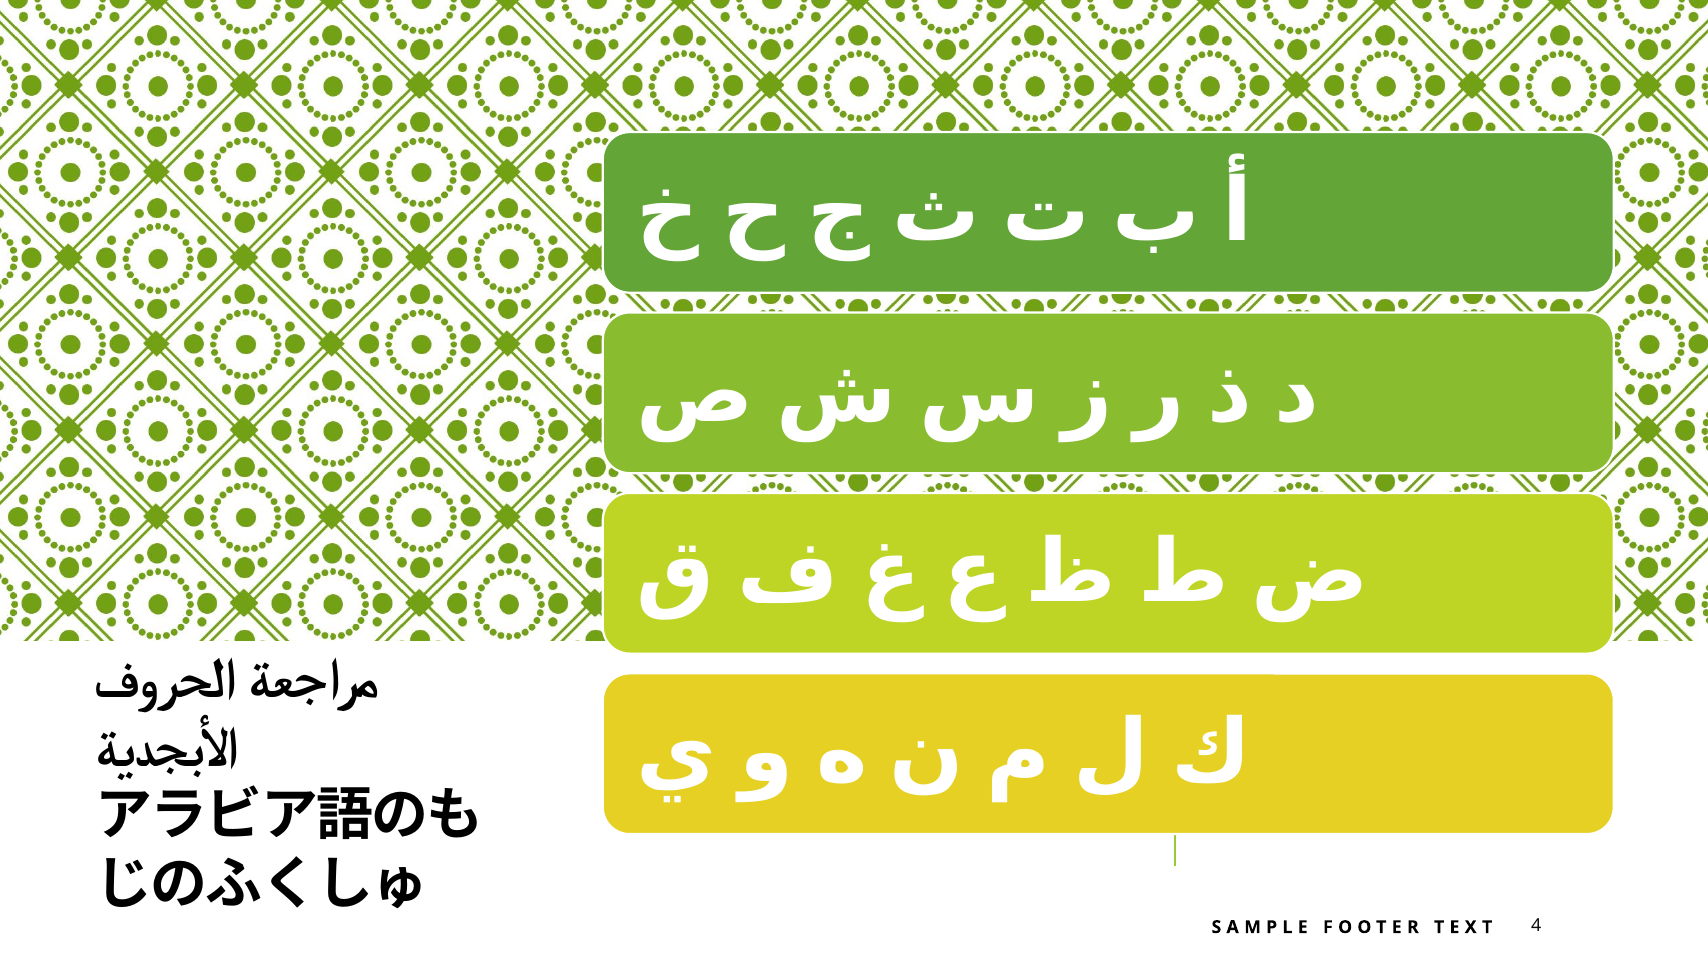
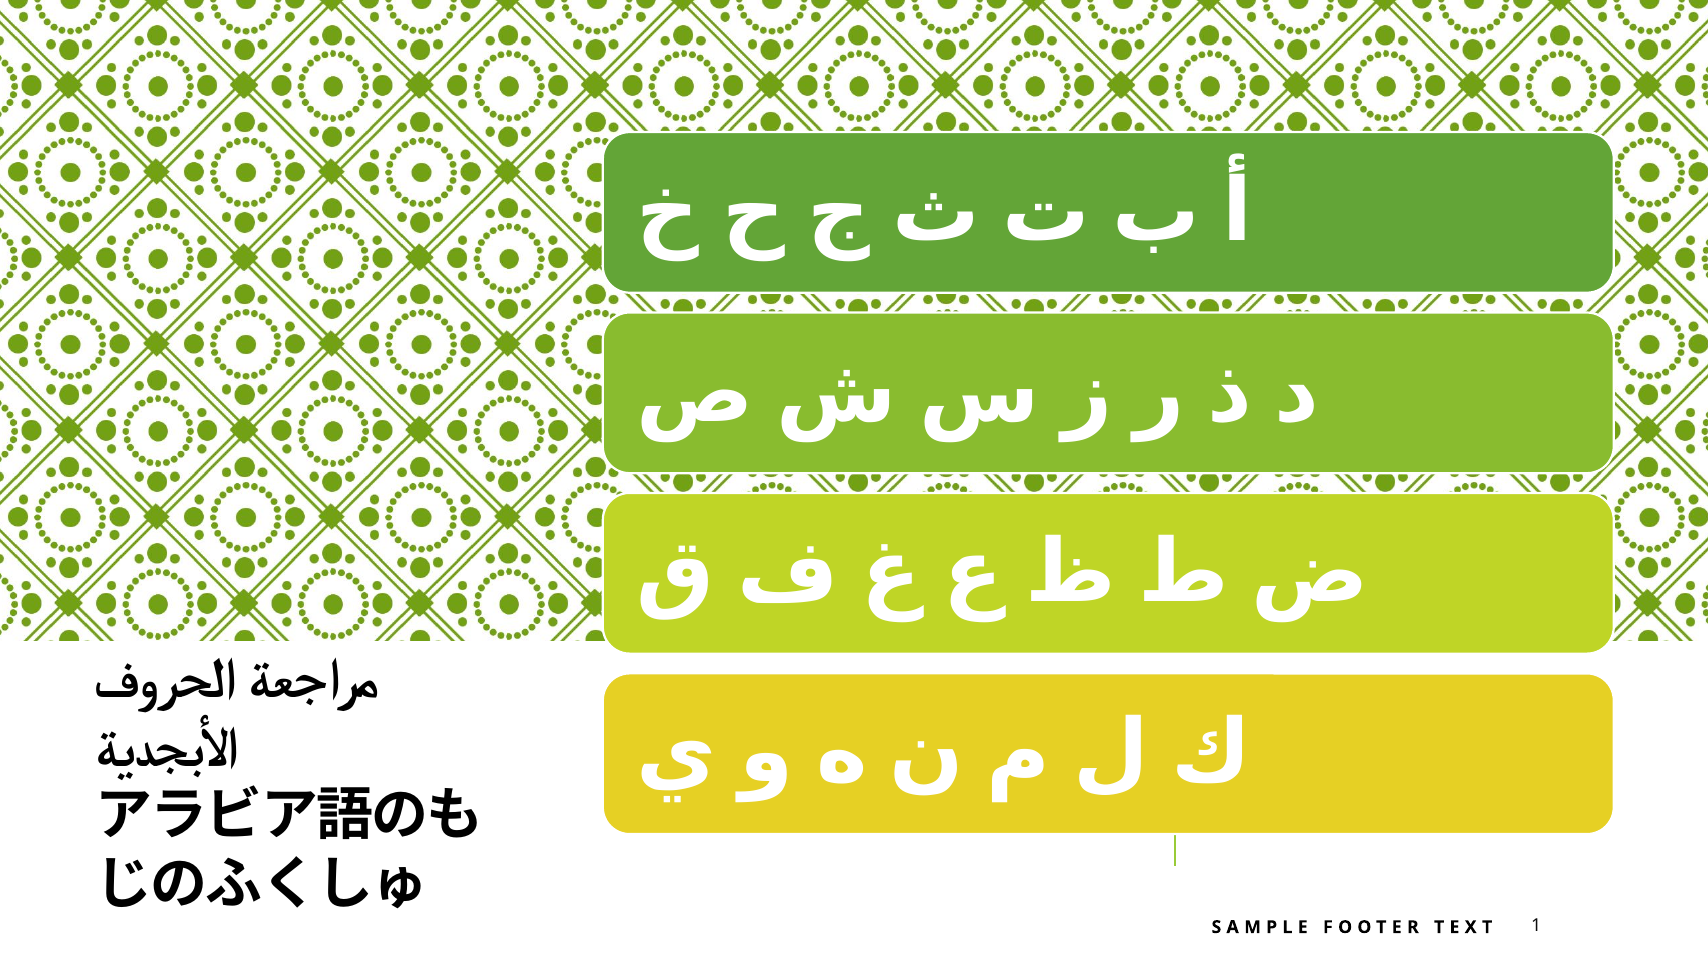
4: 4 -> 1
